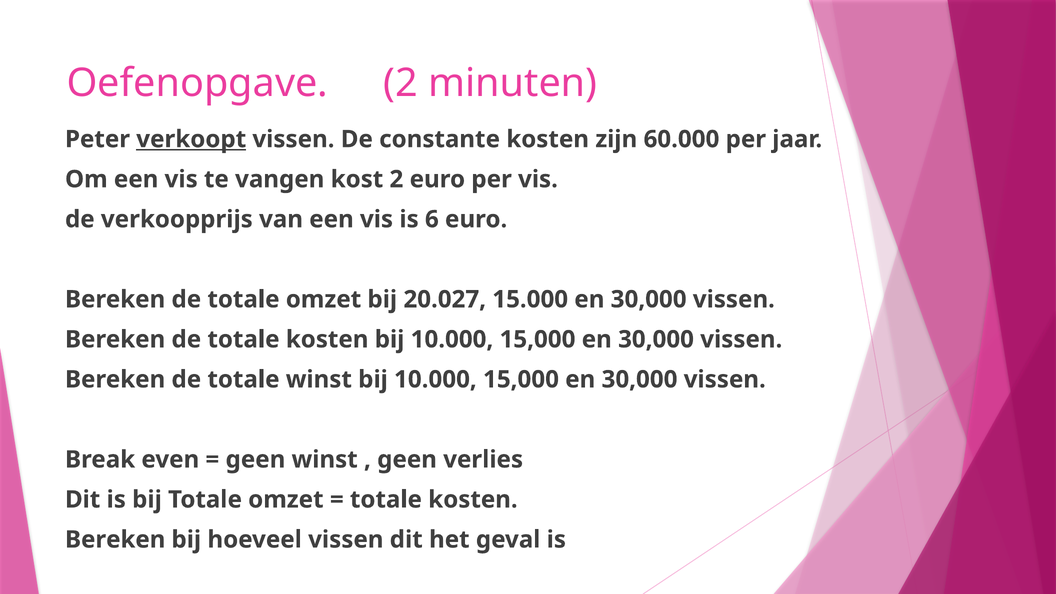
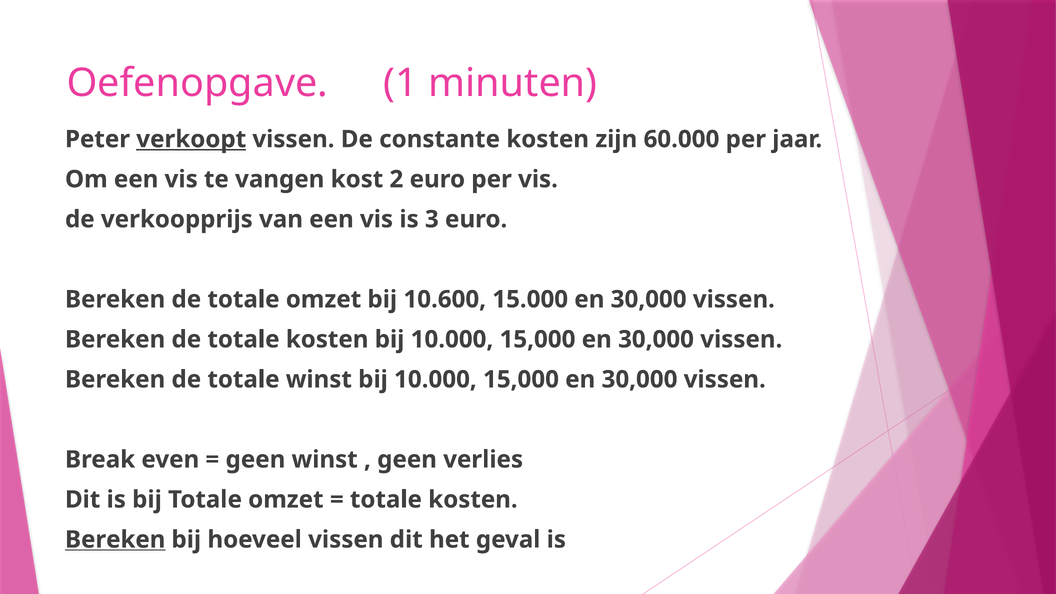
Oefenopgave 2: 2 -> 1
6: 6 -> 3
20.027: 20.027 -> 10.600
Bereken at (115, 540) underline: none -> present
